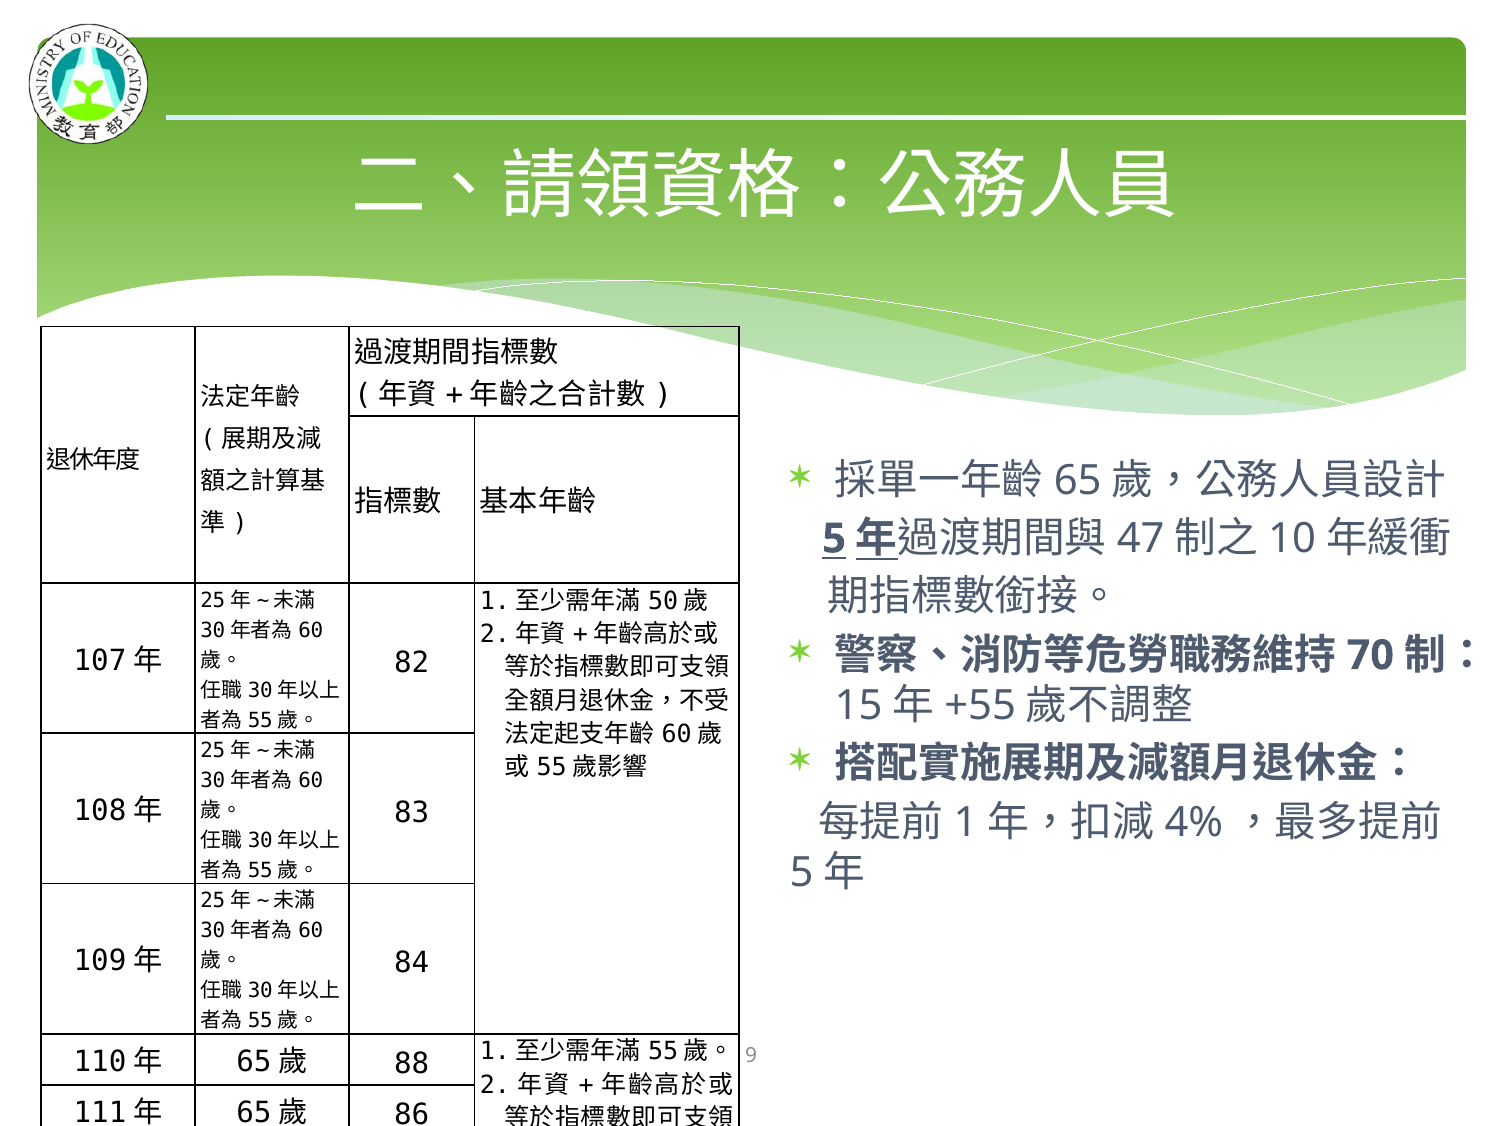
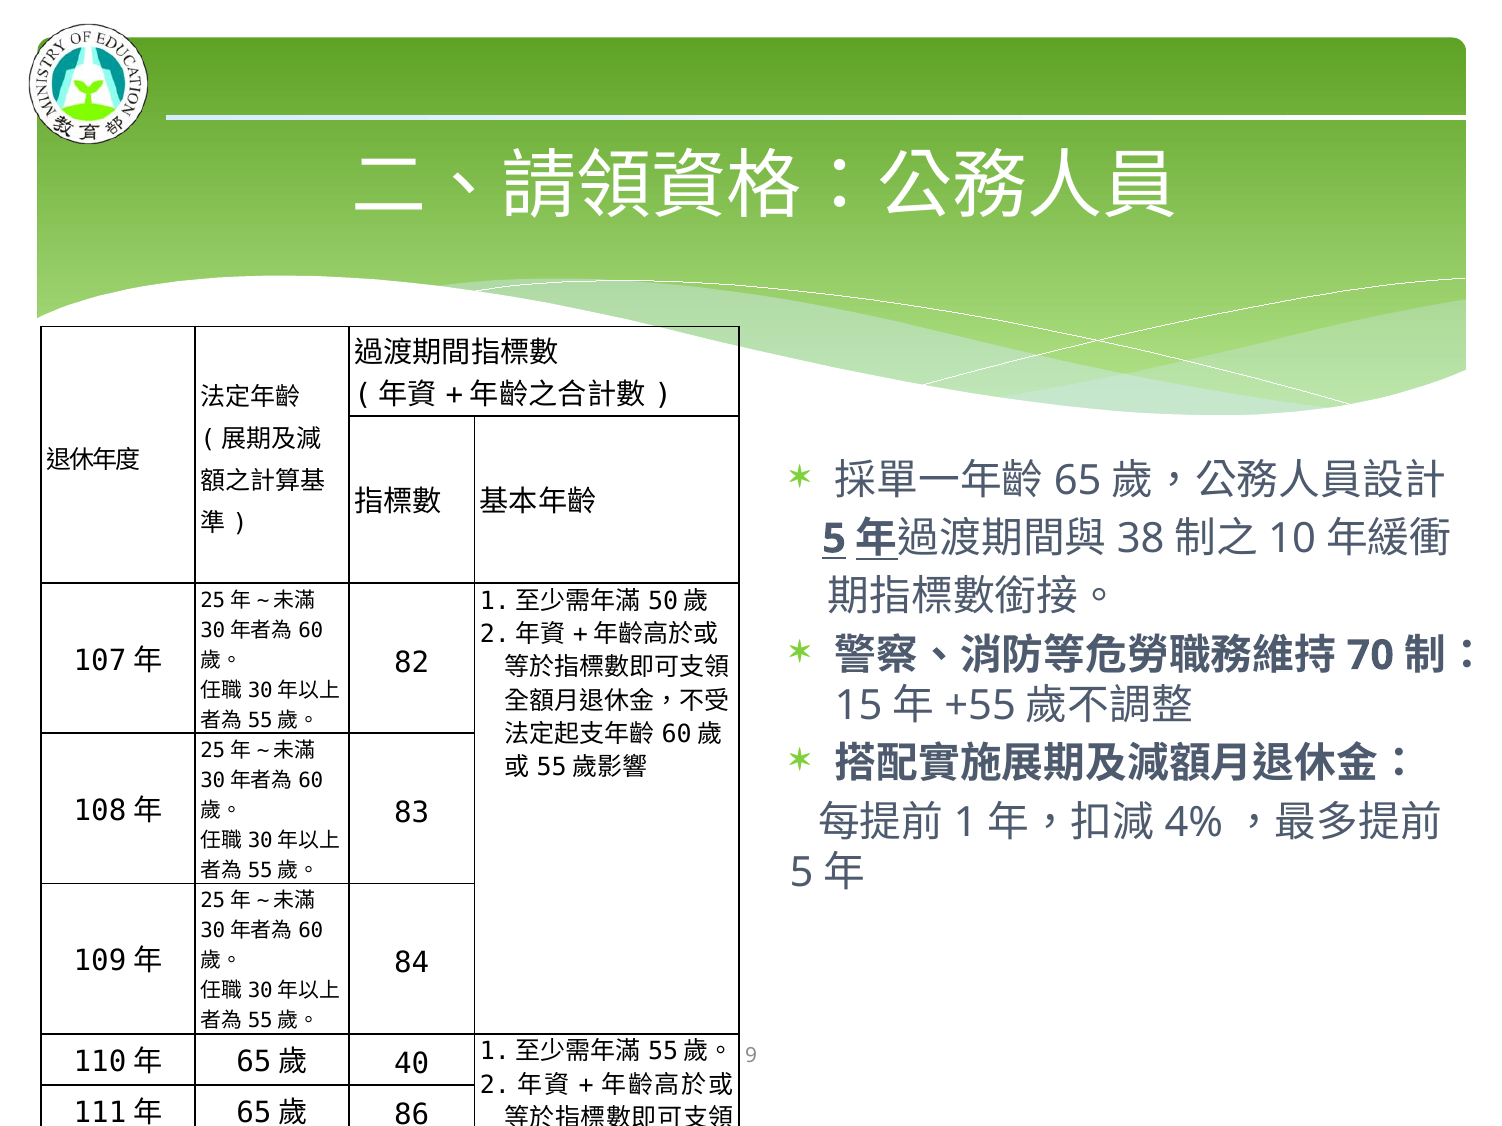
47: 47 -> 38
88 at (412, 1064): 88 -> 40
